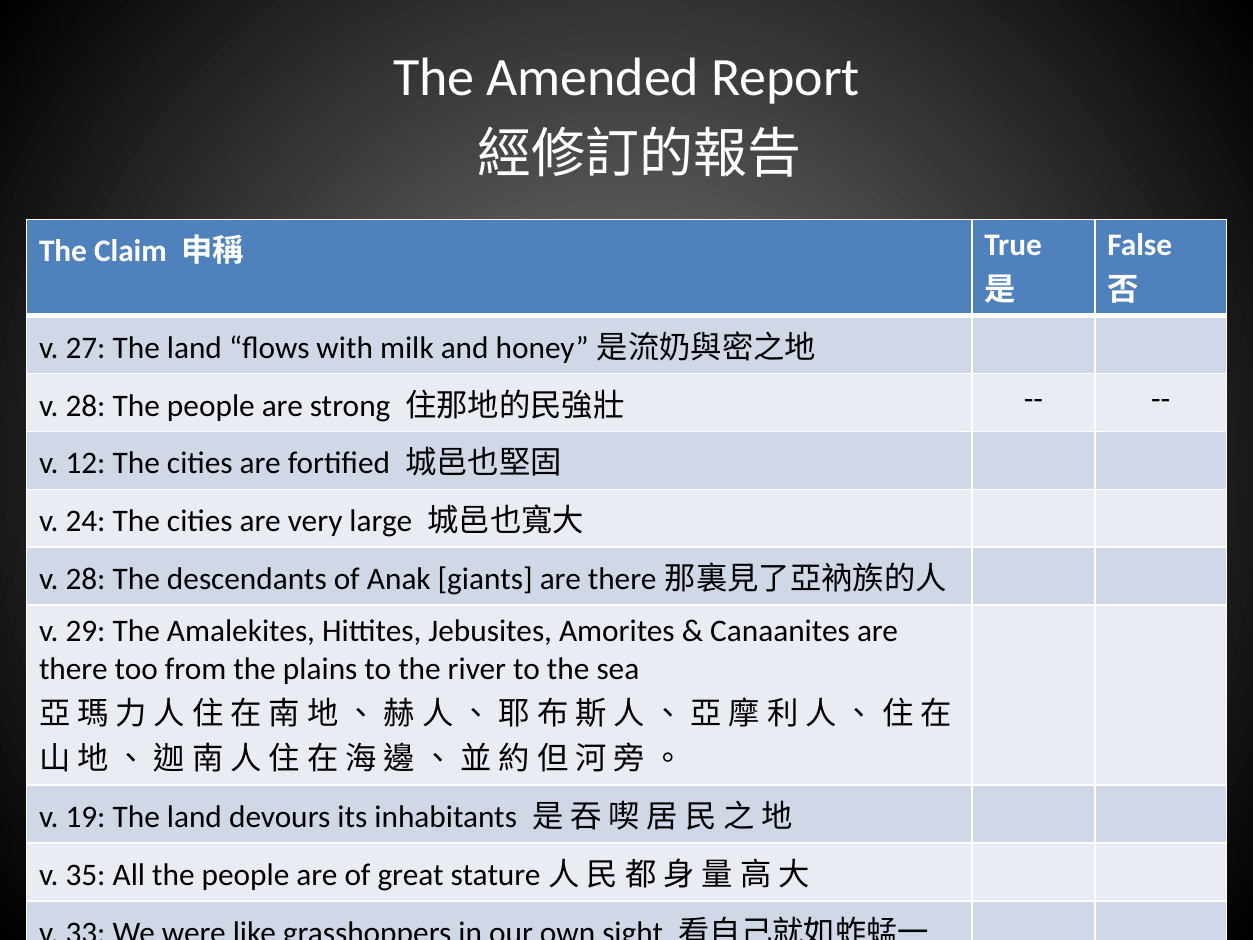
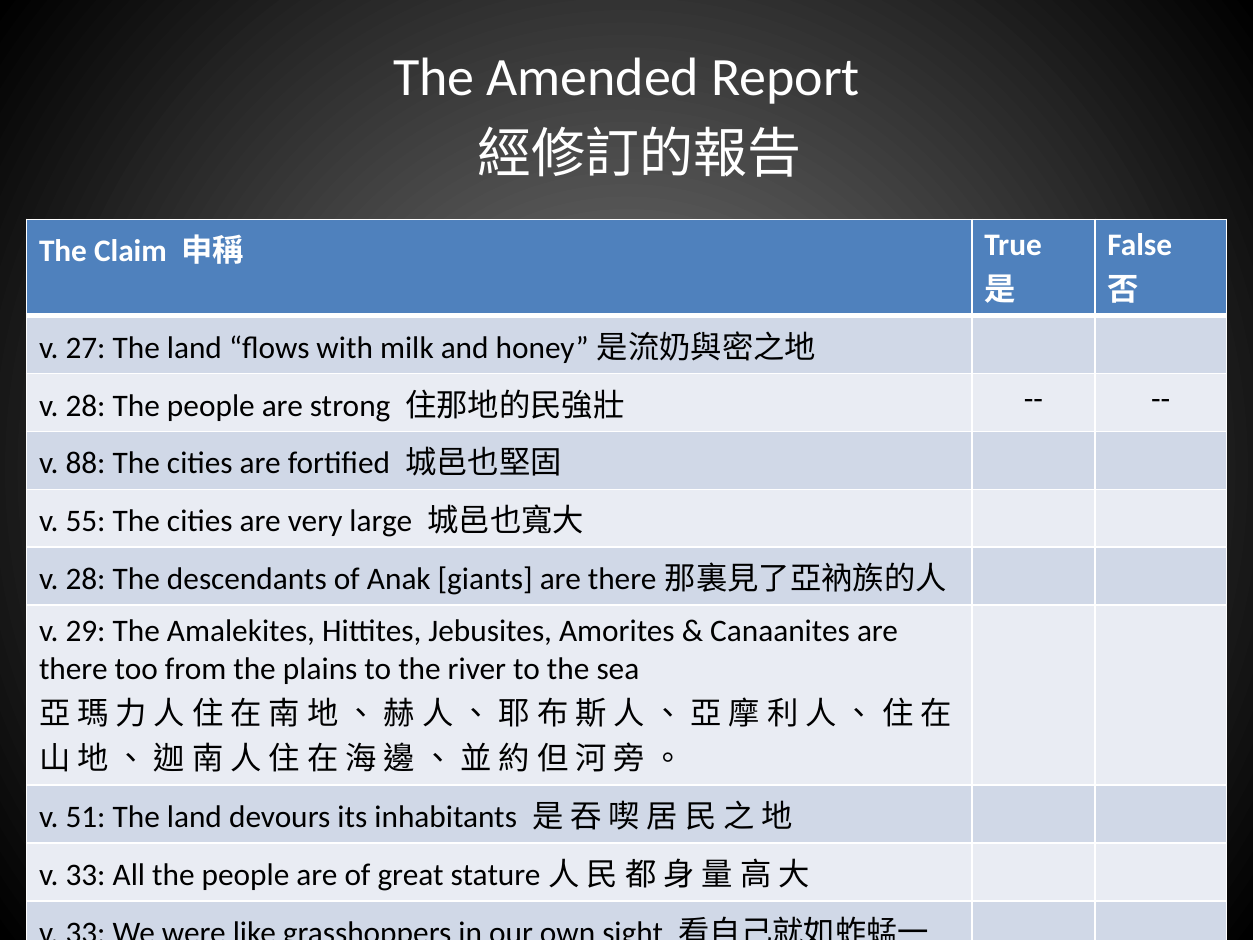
12: 12 -> 88
24: 24 -> 55
19: 19 -> 51
35 at (86, 875): 35 -> 33
